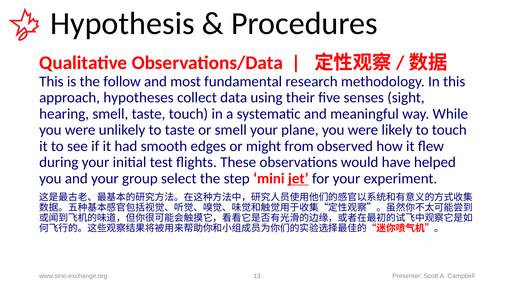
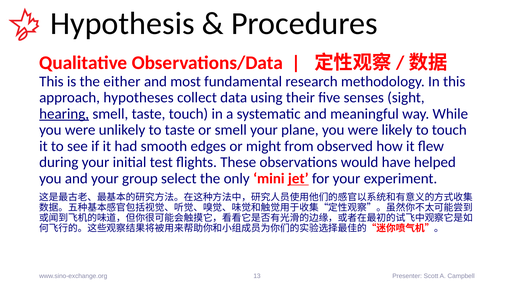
follow: follow -> either
hearing underline: none -> present
step: step -> only
